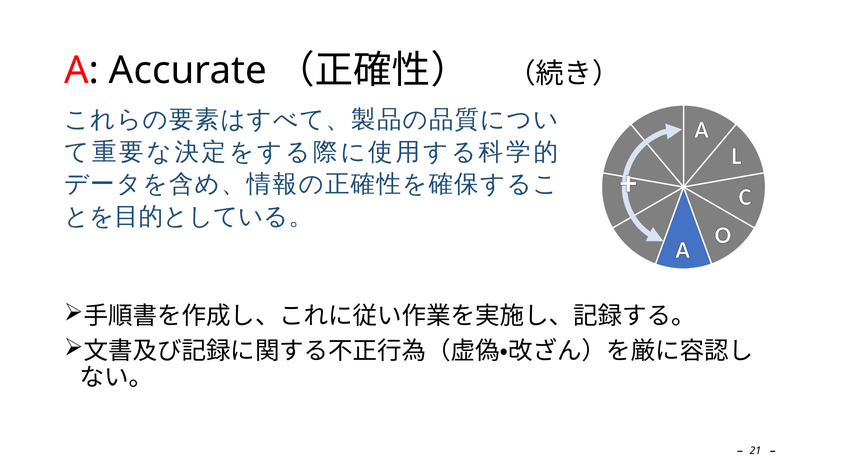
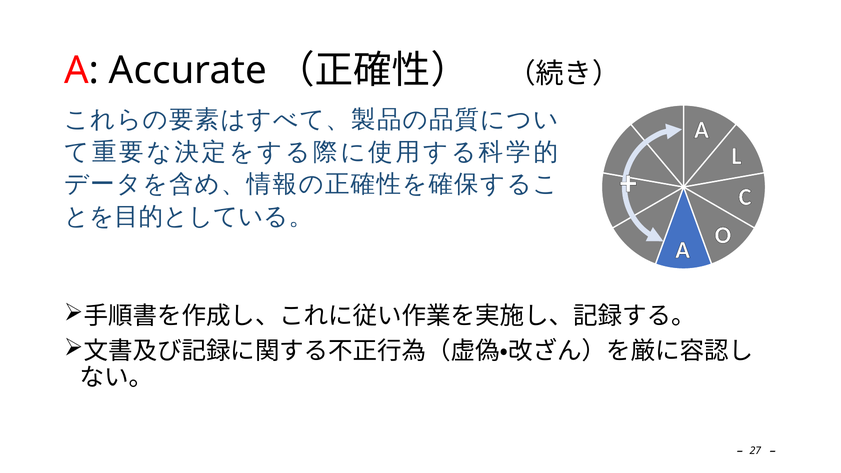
21: 21 -> 27
